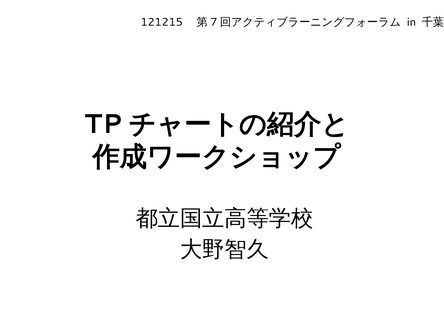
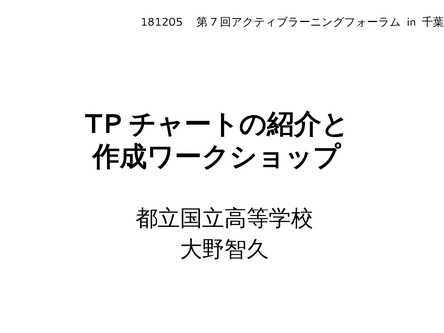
121215: 121215 -> 181205
